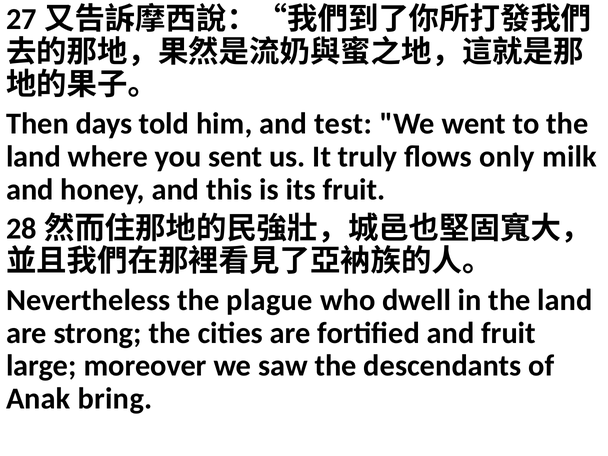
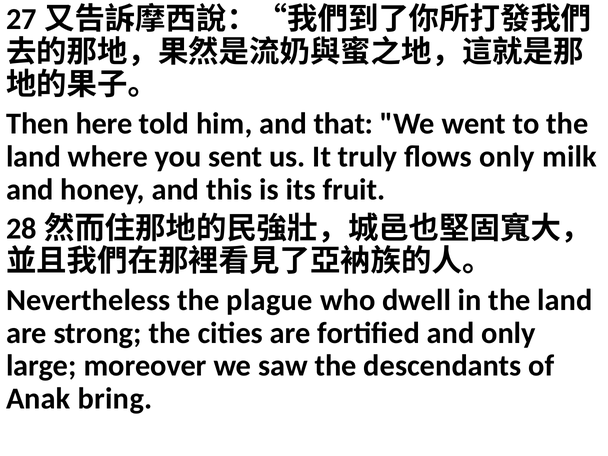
days: days -> here
test: test -> that
and fruit: fruit -> only
